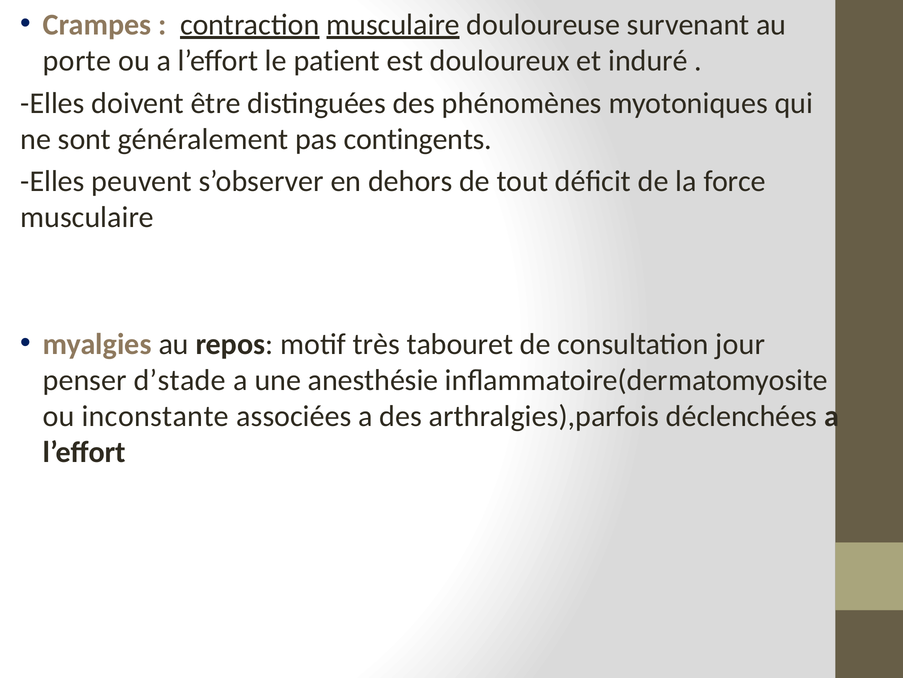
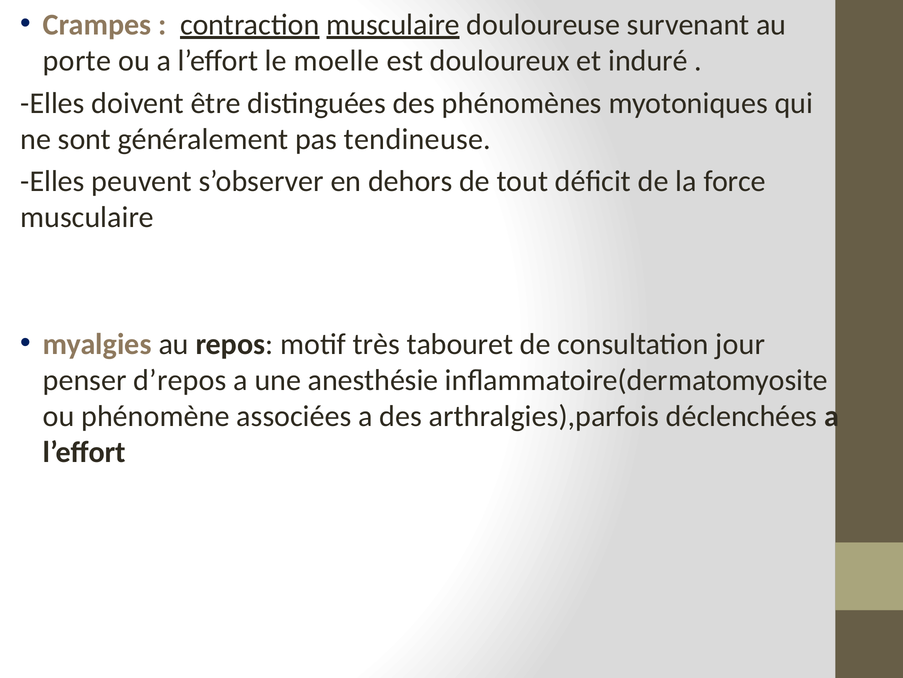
patient: patient -> moelle
contingents: contingents -> tendineuse
d’stade: d’stade -> d’repos
inconstante: inconstante -> phénomène
